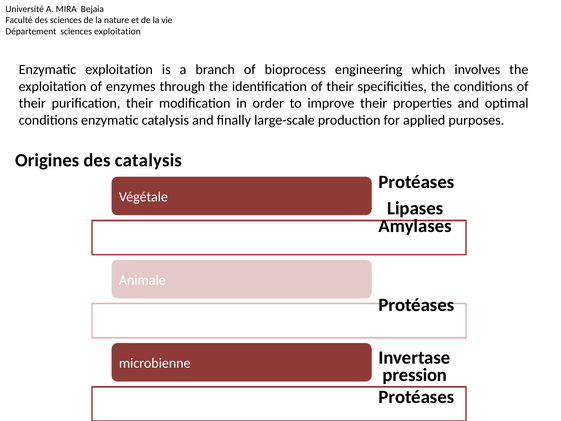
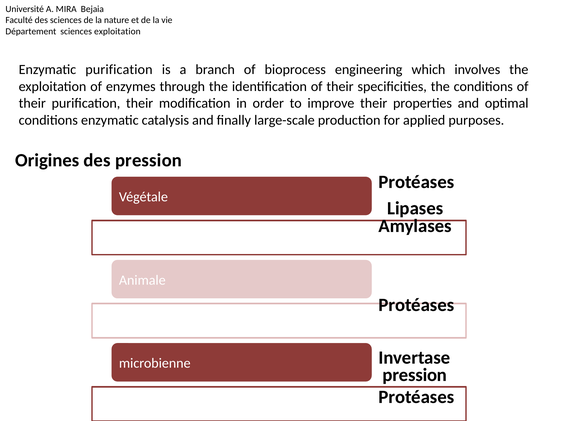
Enzymatic exploitation: exploitation -> purification
des catalysis: catalysis -> pression
